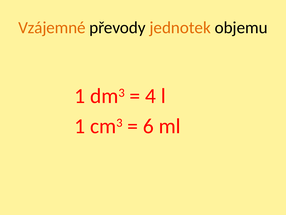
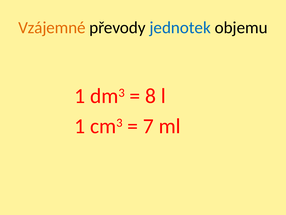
jednotek colour: orange -> blue
4: 4 -> 8
6: 6 -> 7
